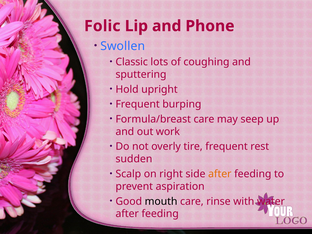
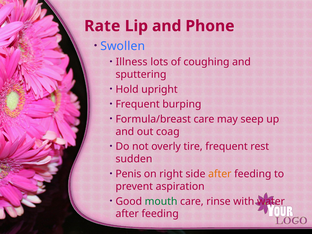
Folic: Folic -> Rate
Classic: Classic -> Illness
work: work -> coag
Scalp: Scalp -> Penis
mouth colour: black -> green
